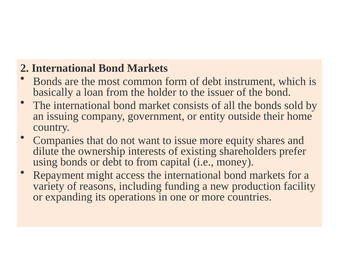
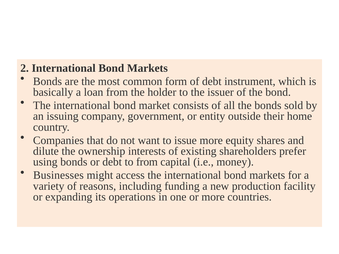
Repayment: Repayment -> Businesses
